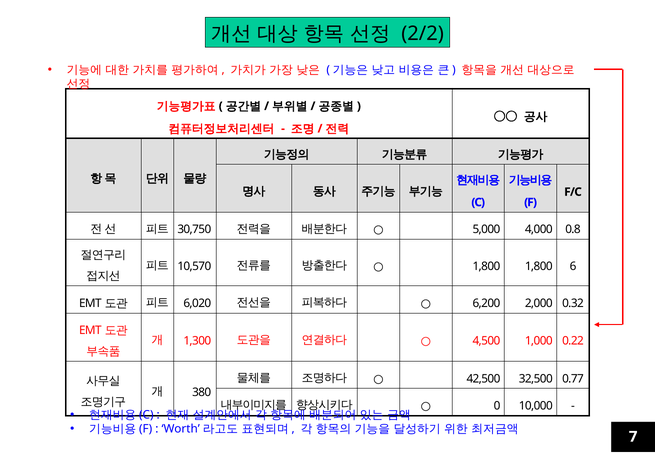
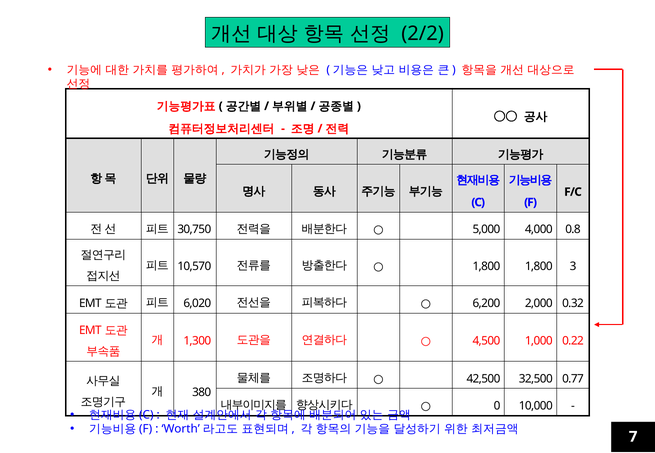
6: 6 -> 3
